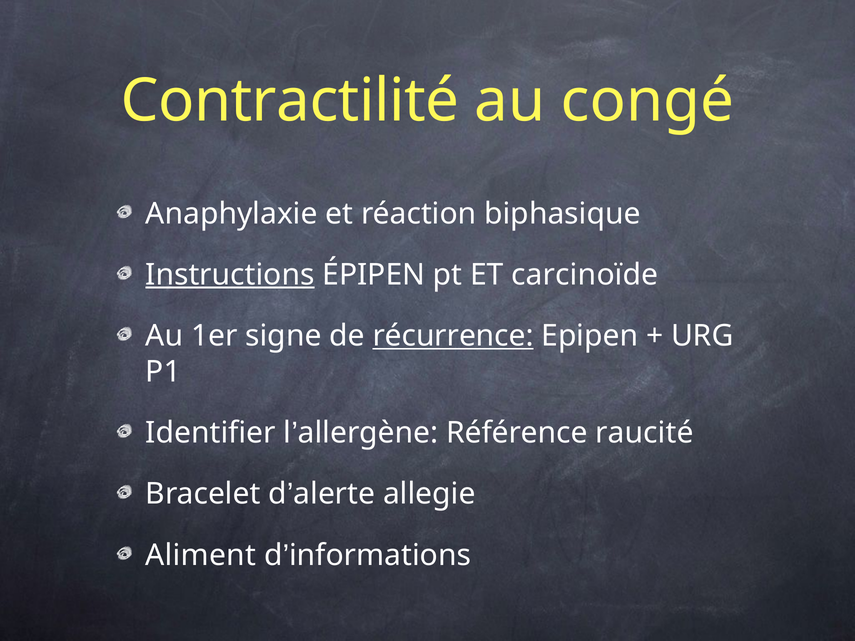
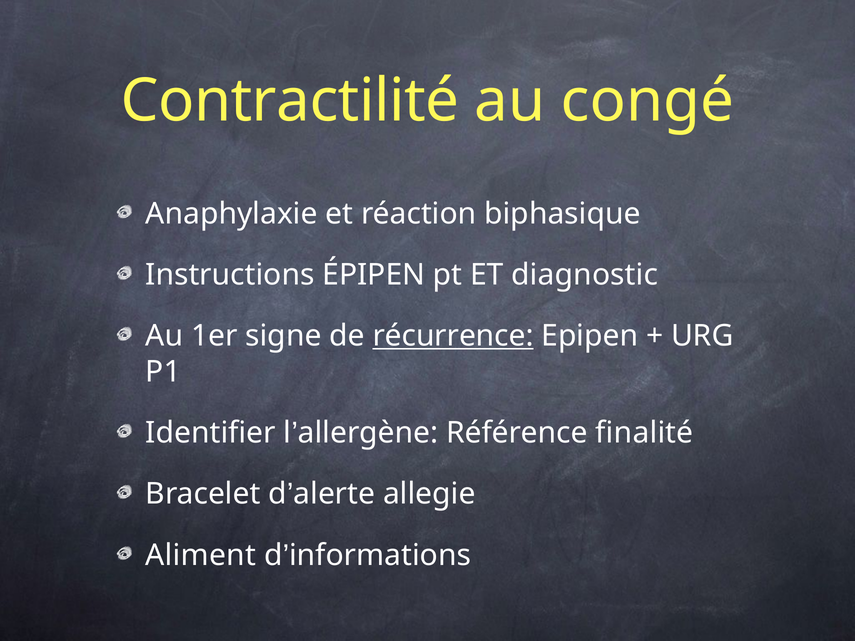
Instructions underline: present -> none
carcinoïde: carcinoïde -> diagnostic
raucité: raucité -> finalité
